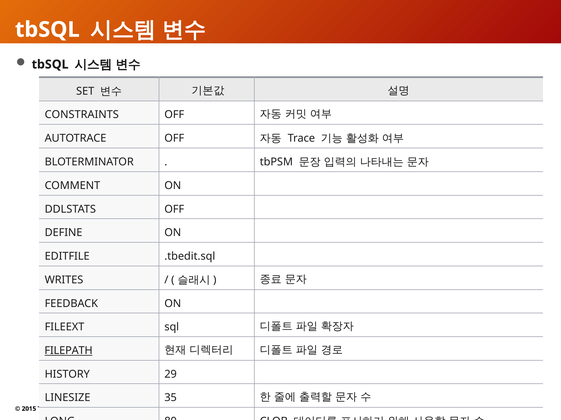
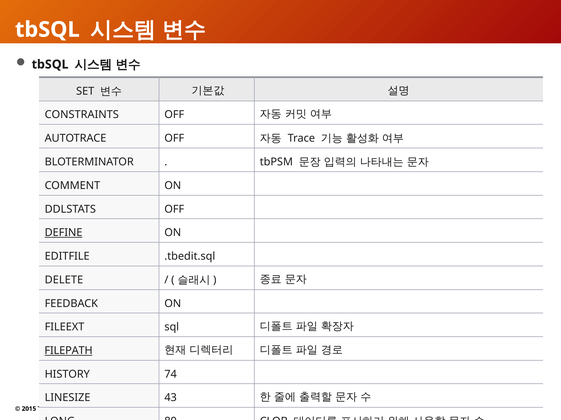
DEFINE underline: none -> present
WRITES: WRITES -> DELETE
29: 29 -> 74
35: 35 -> 43
